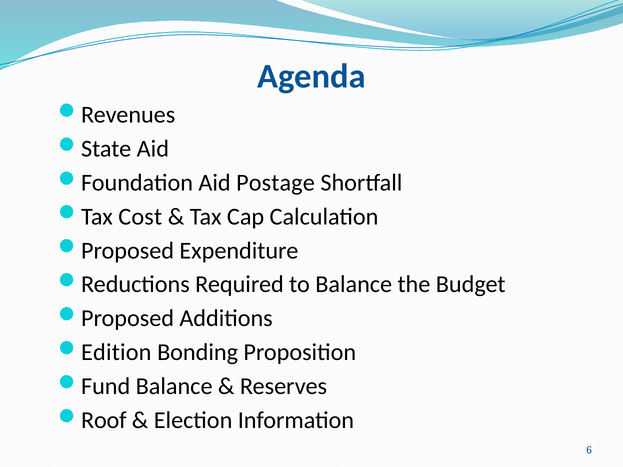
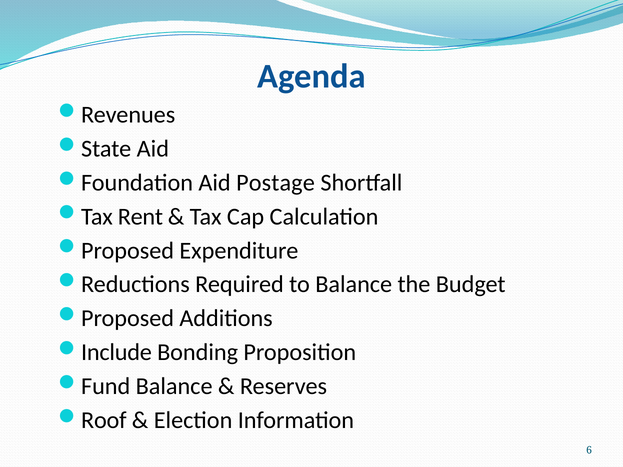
Cost: Cost -> Rent
Edition: Edition -> Include
